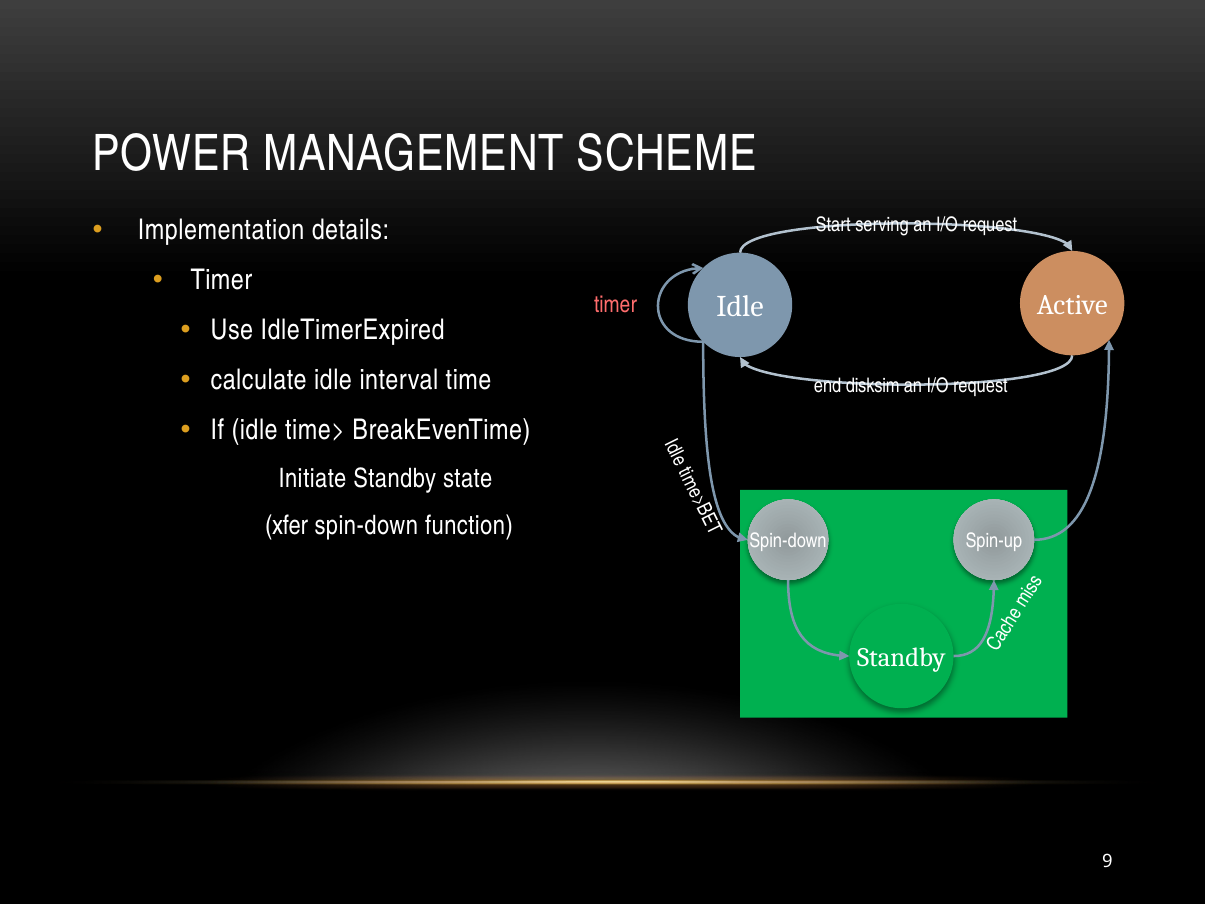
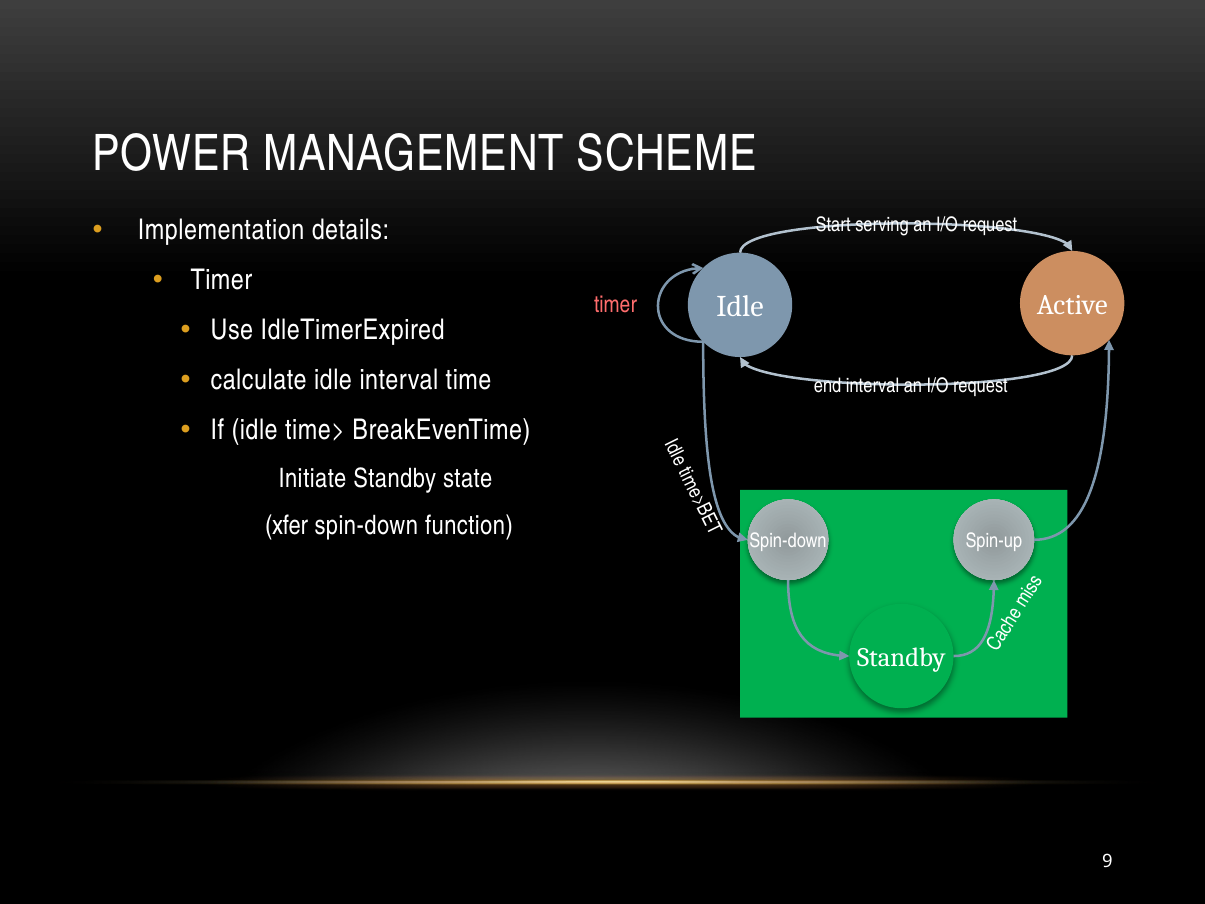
end disksim: disksim -> interval
